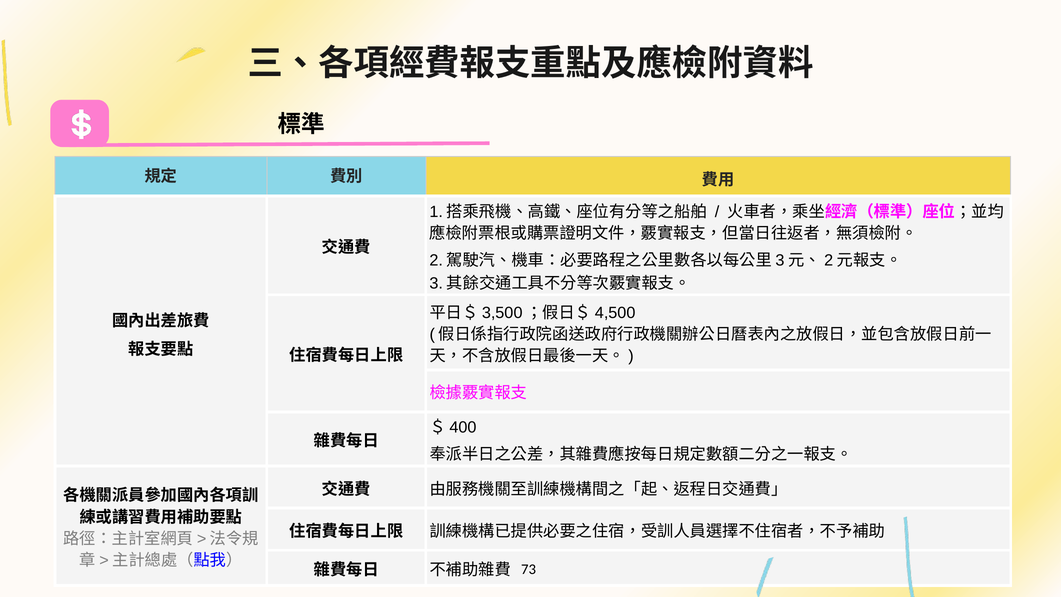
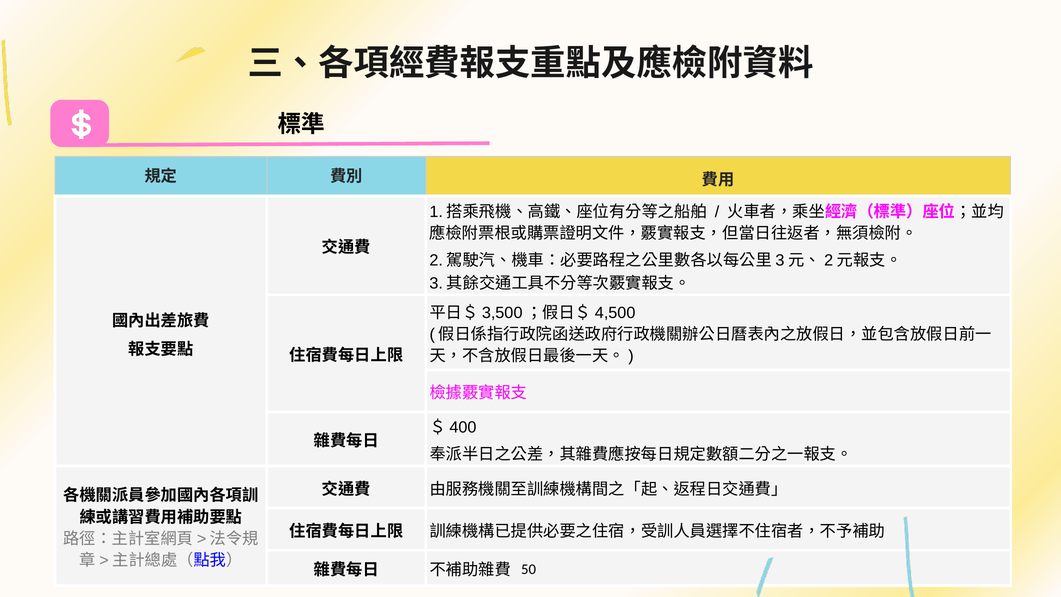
73: 73 -> 50
